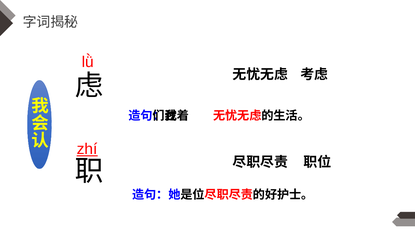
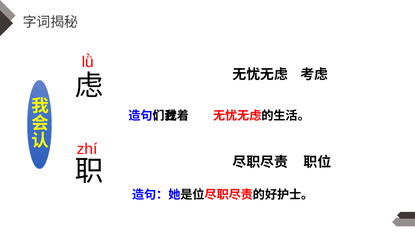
zhí underline: present -> none
